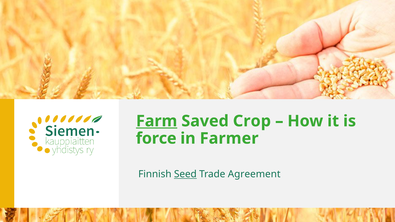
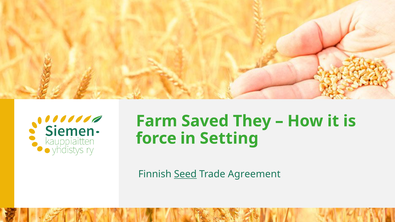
Farm underline: present -> none
Crop: Crop -> They
Farmer: Farmer -> Setting
